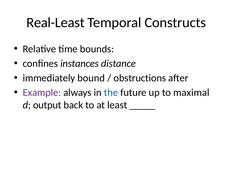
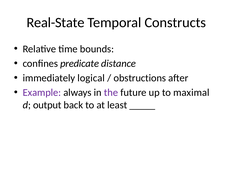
Real-Least: Real-Least -> Real-State
instances: instances -> predicate
bound: bound -> logical
the colour: blue -> purple
